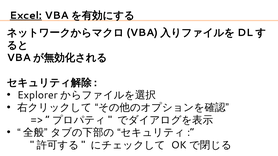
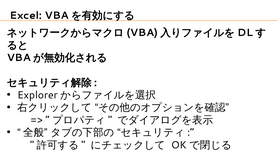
Excel underline: present -> none
